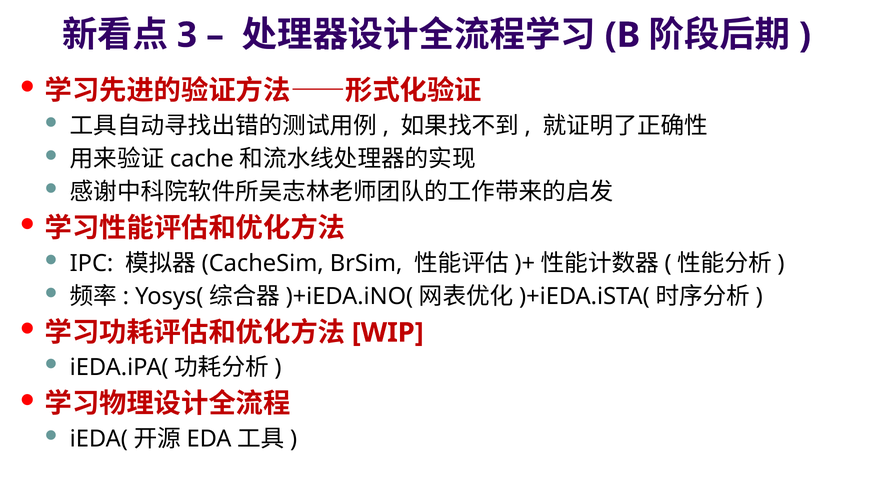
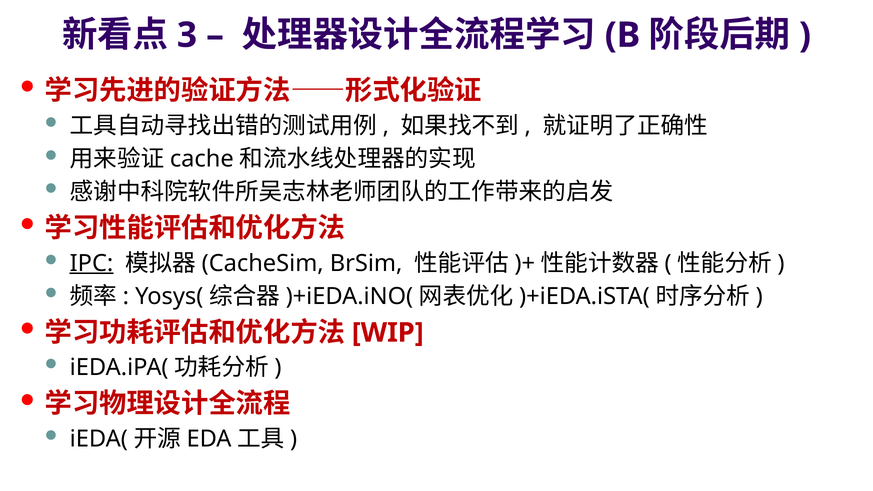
IPC underline: none -> present
